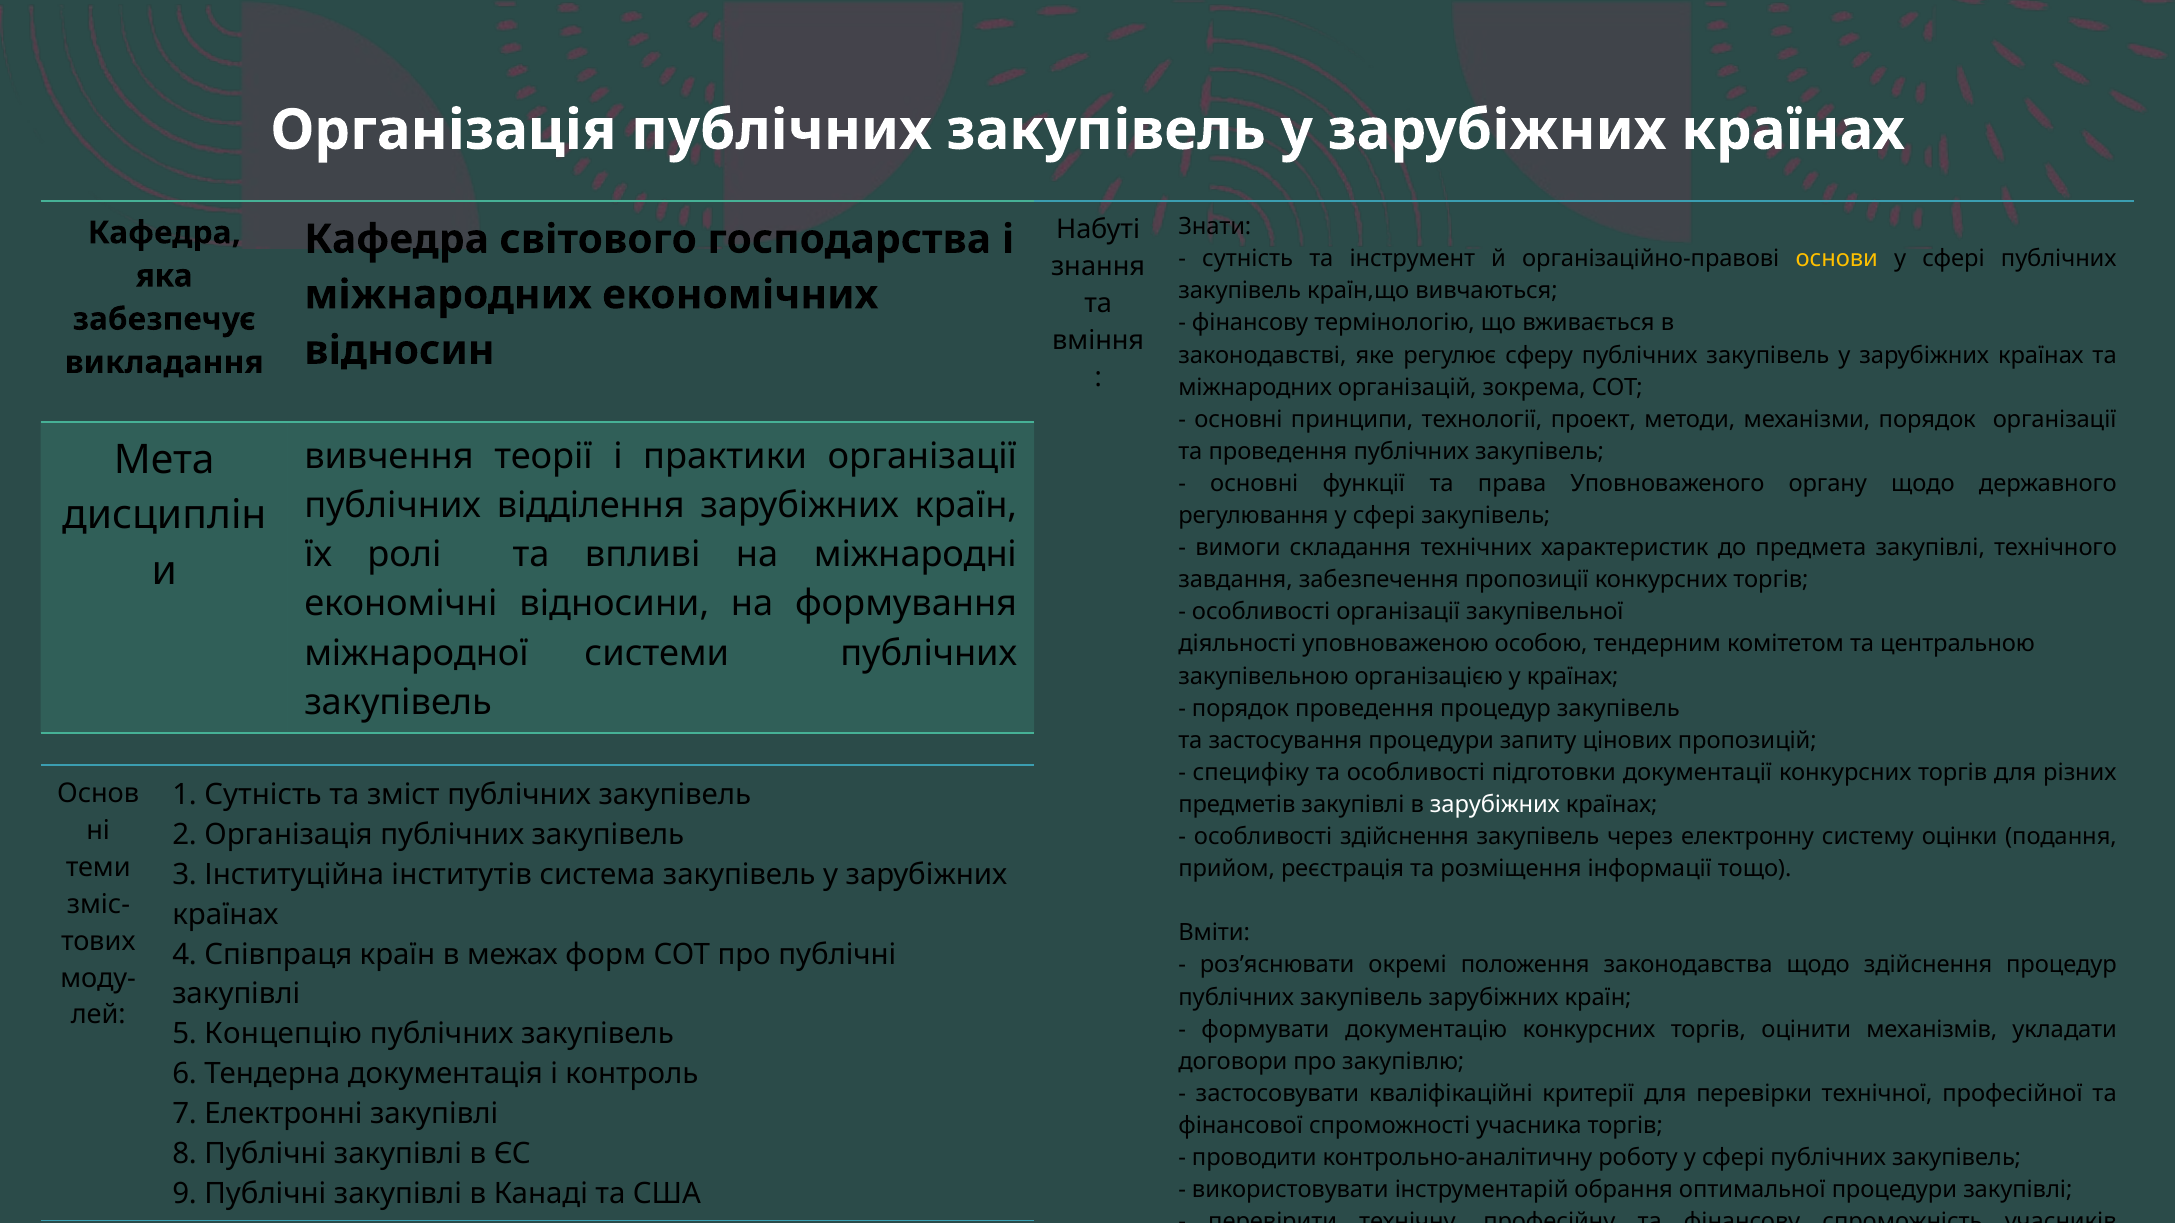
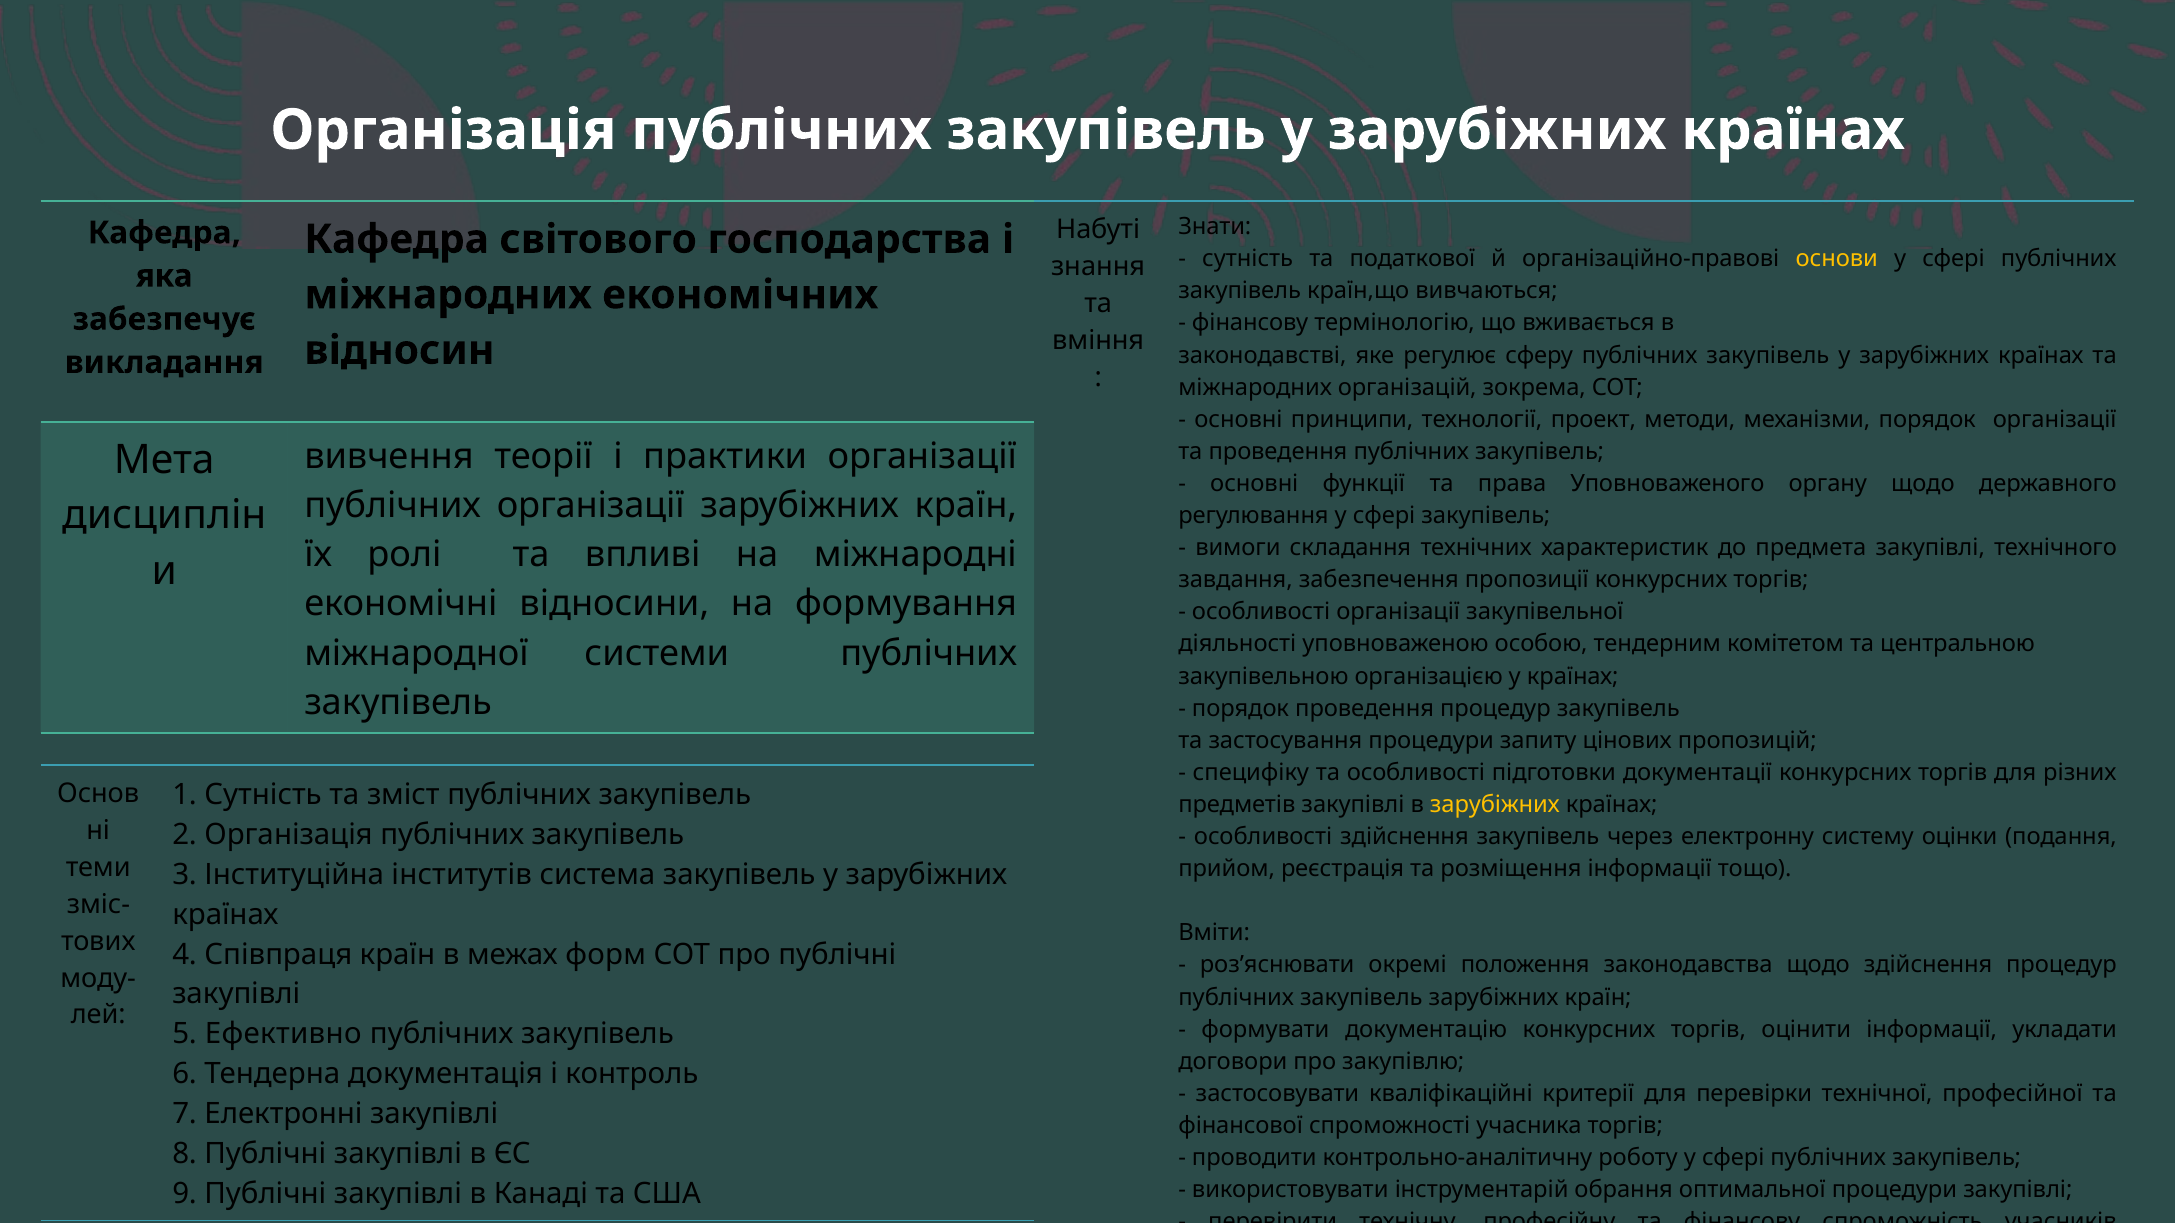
інструмент: інструмент -> податкової
публічних відділення: відділення -> організації
зарубіжних at (1495, 805) colour: white -> yellow
оцінити механізмів: механізмів -> інформації
Концепцію: Концепцію -> Ефективно
